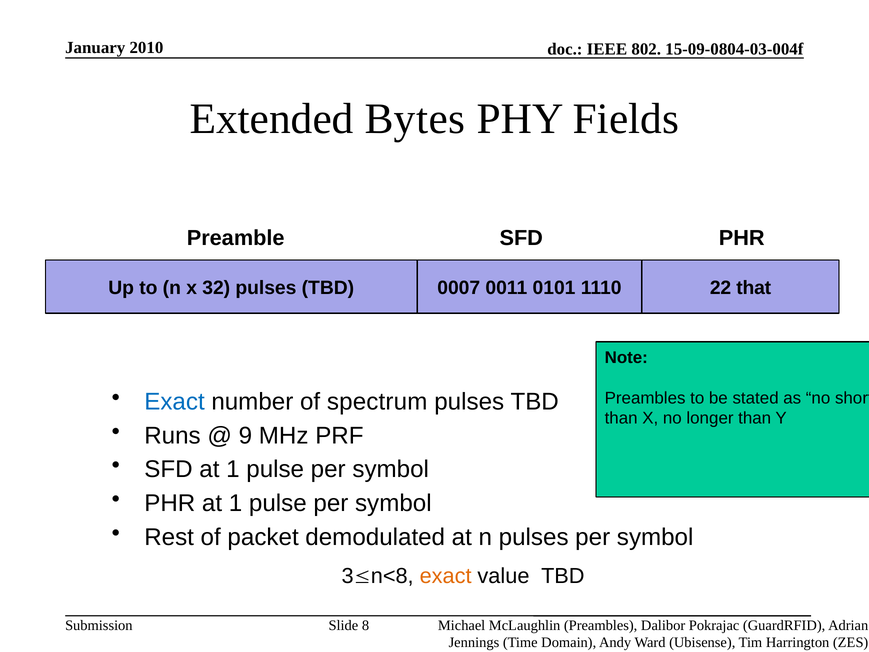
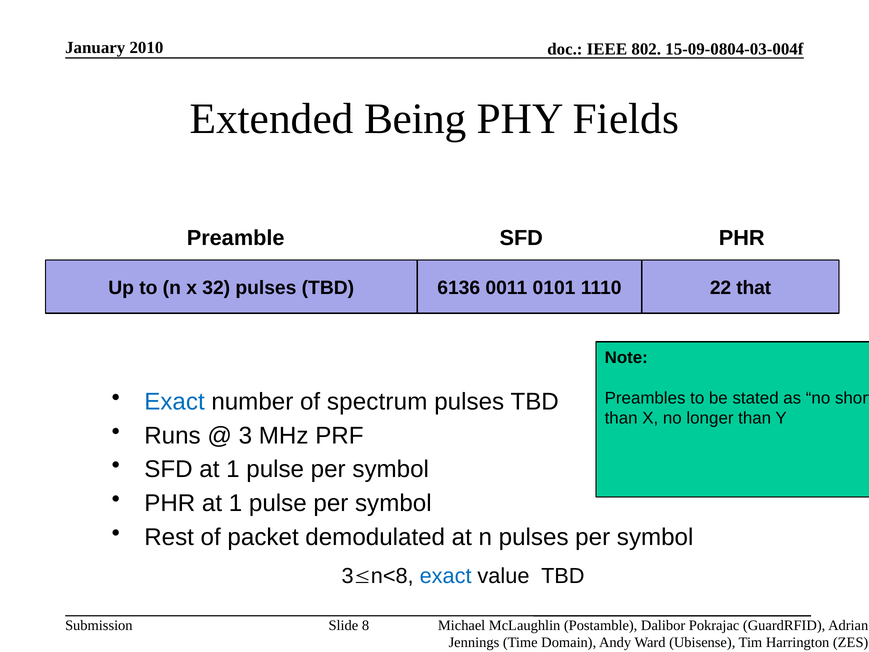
Bytes: Bytes -> Being
0007: 0007 -> 6136
9: 9 -> 3
exact at (446, 576) colour: orange -> blue
McLaughlin Preambles: Preambles -> Postamble
